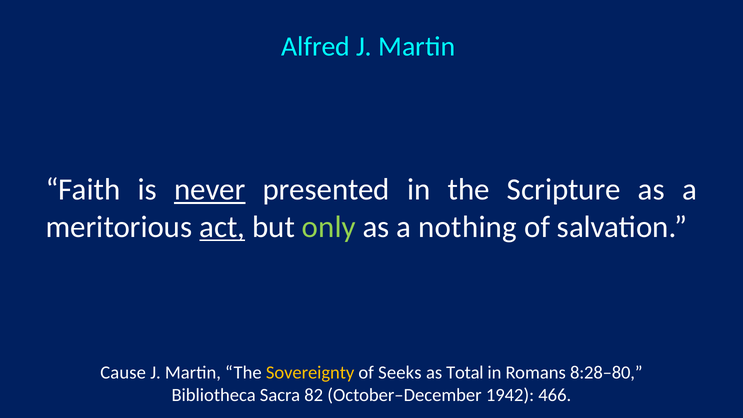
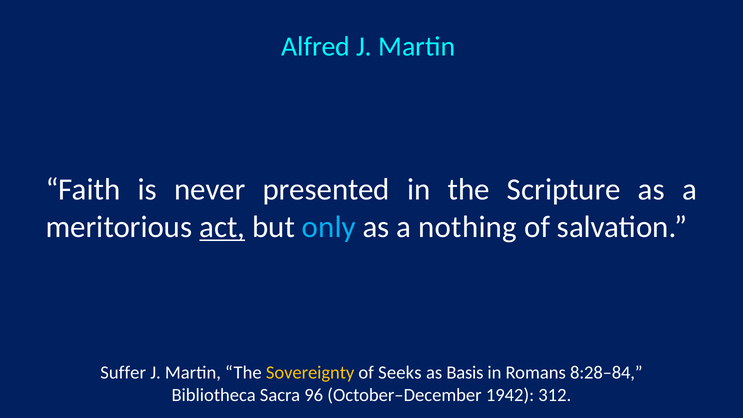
never underline: present -> none
only colour: light green -> light blue
Cause: Cause -> Suffer
Total: Total -> Basis
8:28–80: 8:28–80 -> 8:28–84
82: 82 -> 96
466: 466 -> 312
